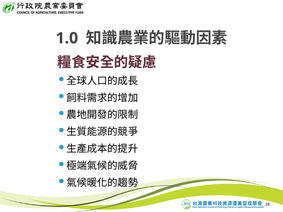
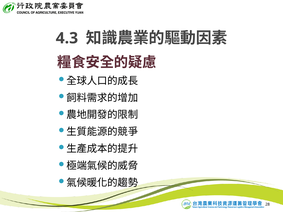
1.0: 1.0 -> 4.3
